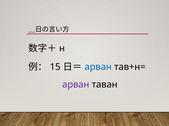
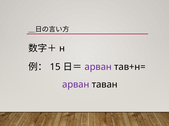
арван at (98, 67) colour: blue -> purple
